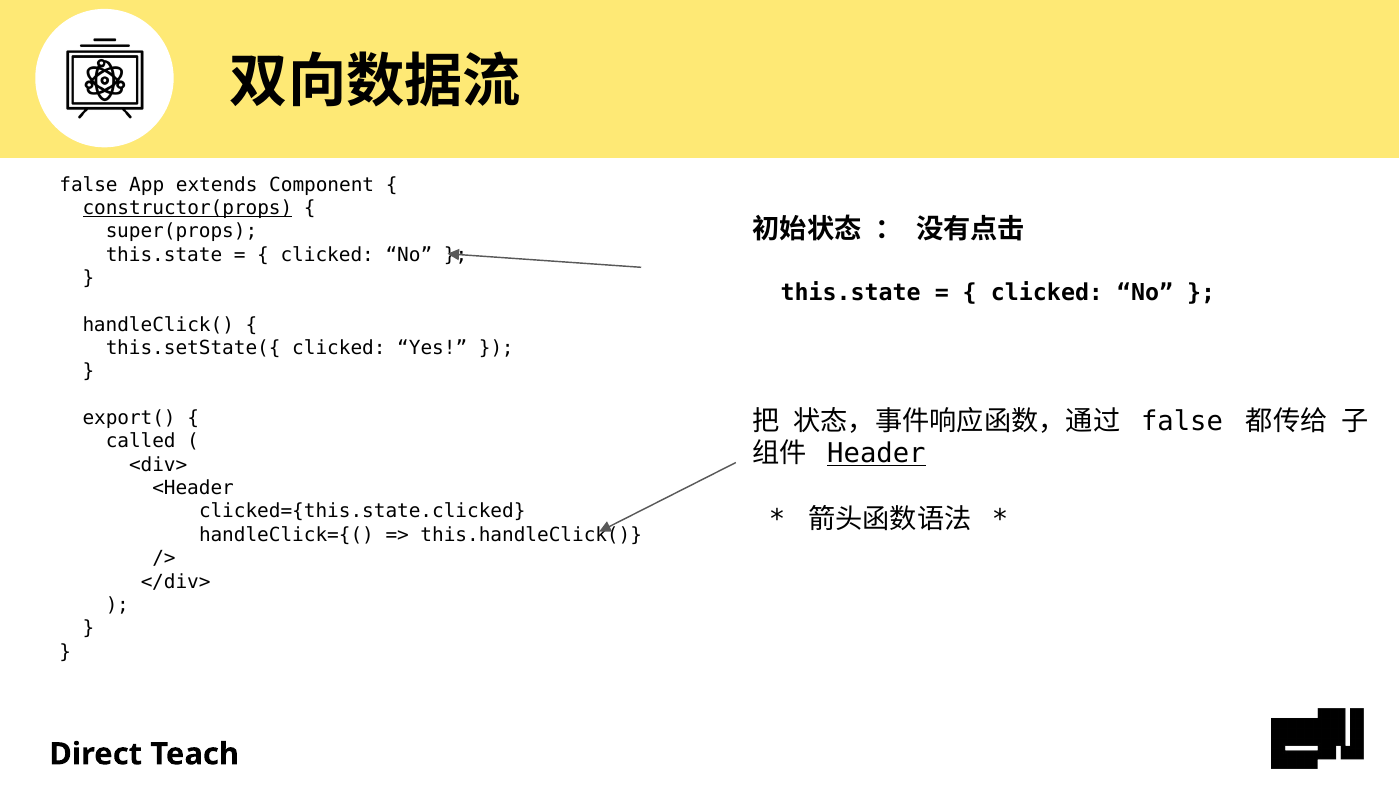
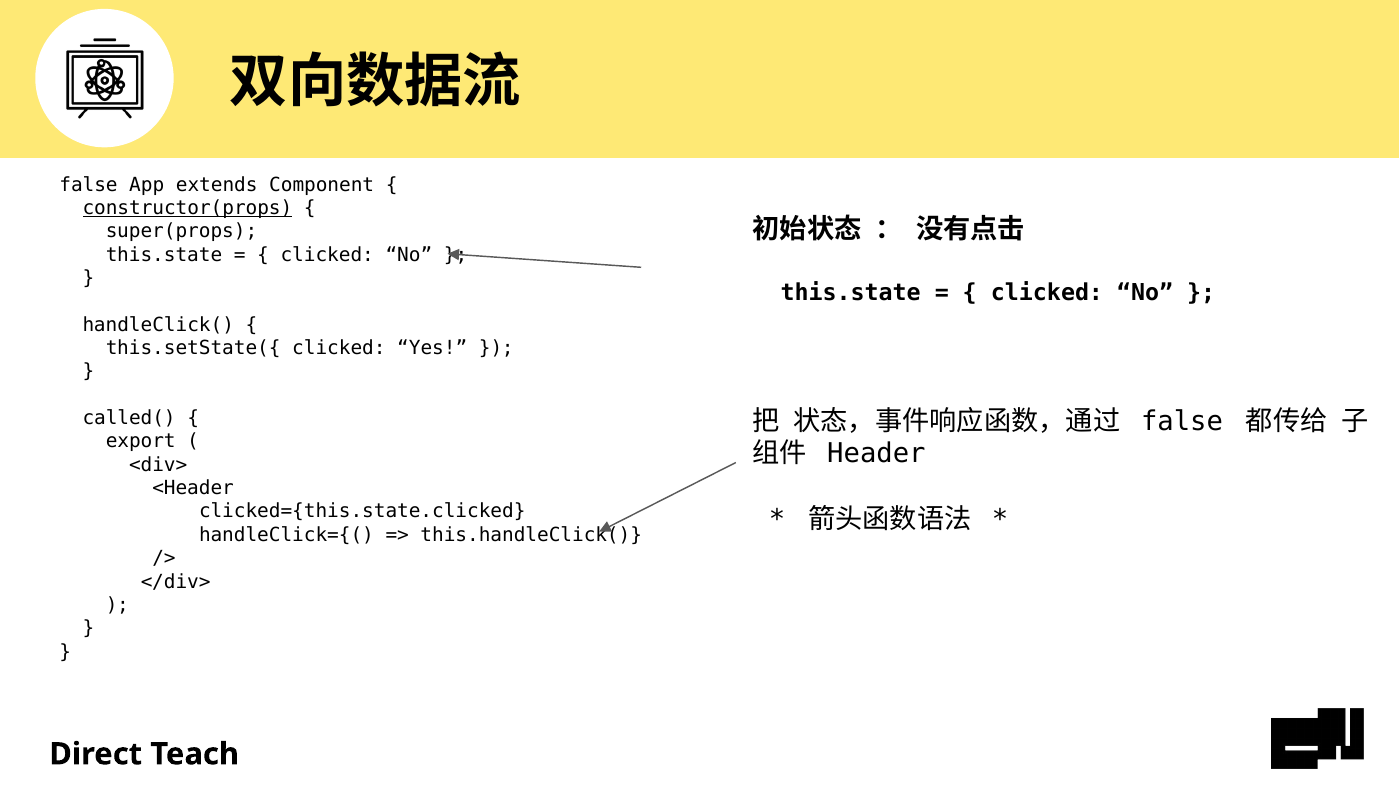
export(: export( -> called(
called: called -> export
Header underline: present -> none
